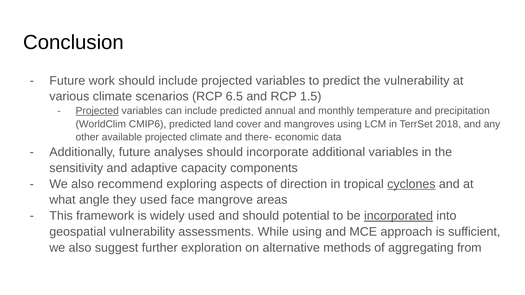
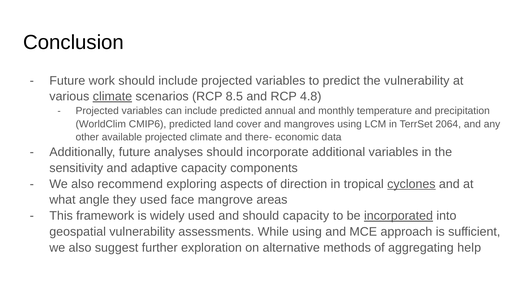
climate at (112, 97) underline: none -> present
6.5: 6.5 -> 8.5
1.5: 1.5 -> 4.8
Projected at (97, 111) underline: present -> none
2018: 2018 -> 2064
should potential: potential -> capacity
from: from -> help
